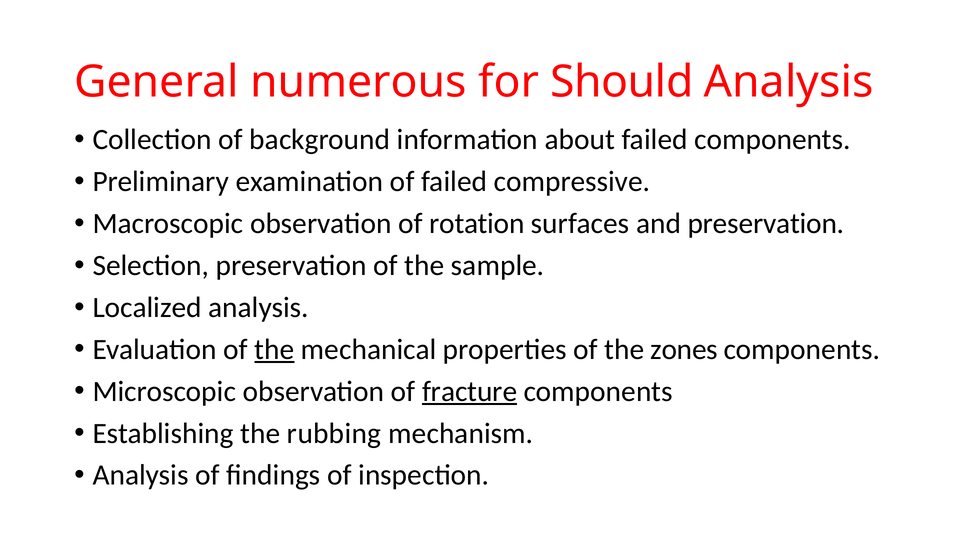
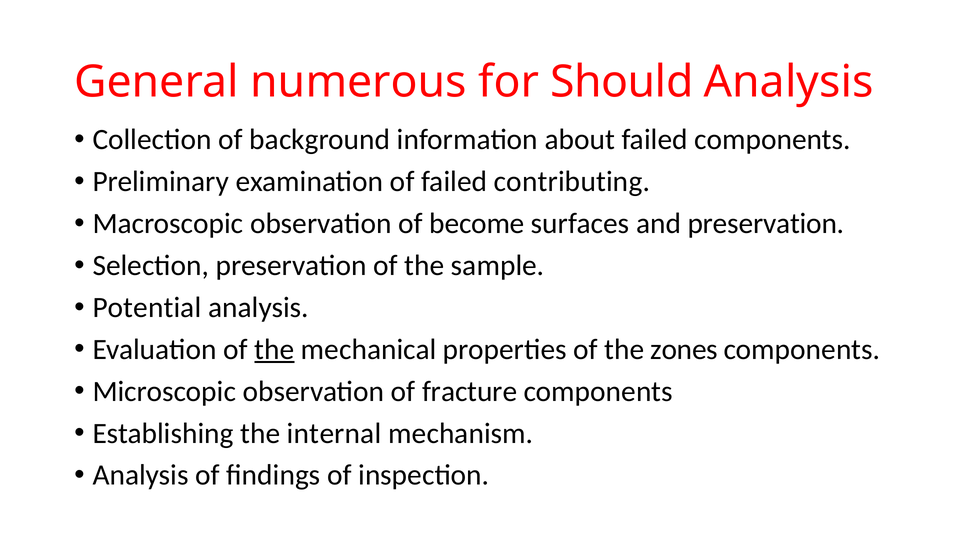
compressive: compressive -> contributing
rotation: rotation -> become
Localized: Localized -> Potential
fracture underline: present -> none
rubbing: rubbing -> internal
